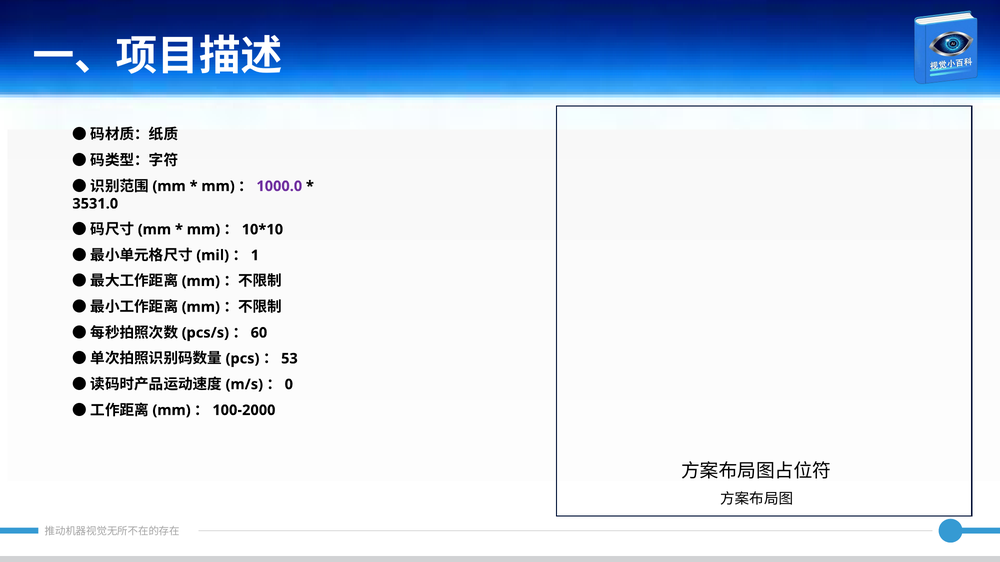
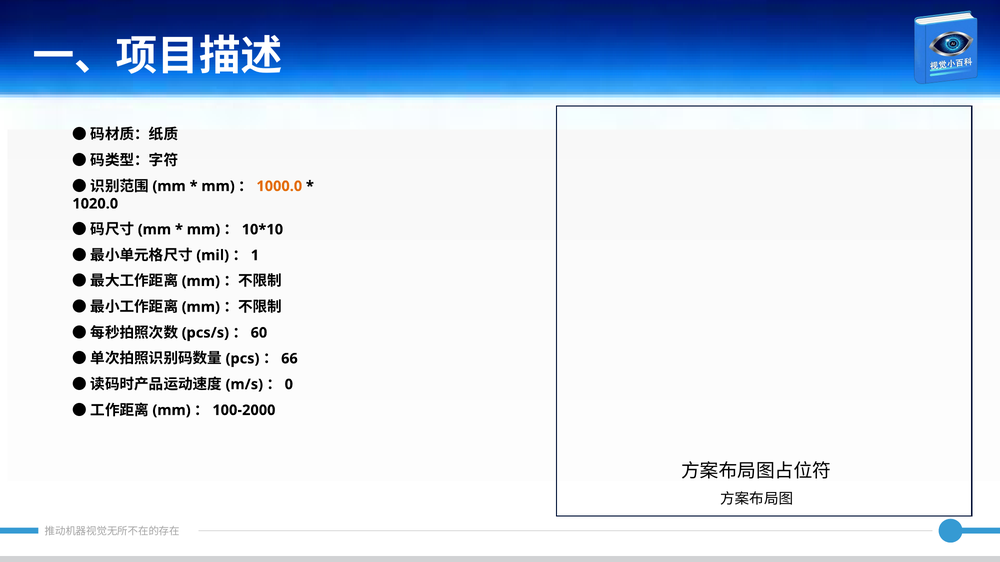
1000.0 colour: purple -> orange
3531.0: 3531.0 -> 1020.0
53: 53 -> 66
